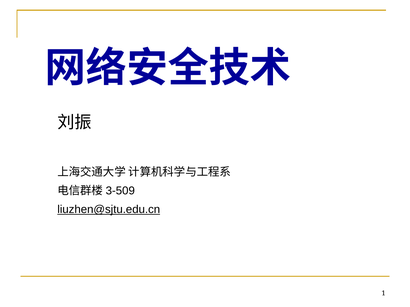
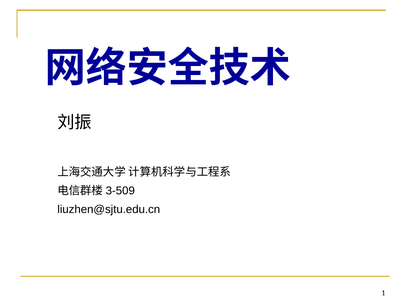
liuzhen@sjtu.edu.cn underline: present -> none
